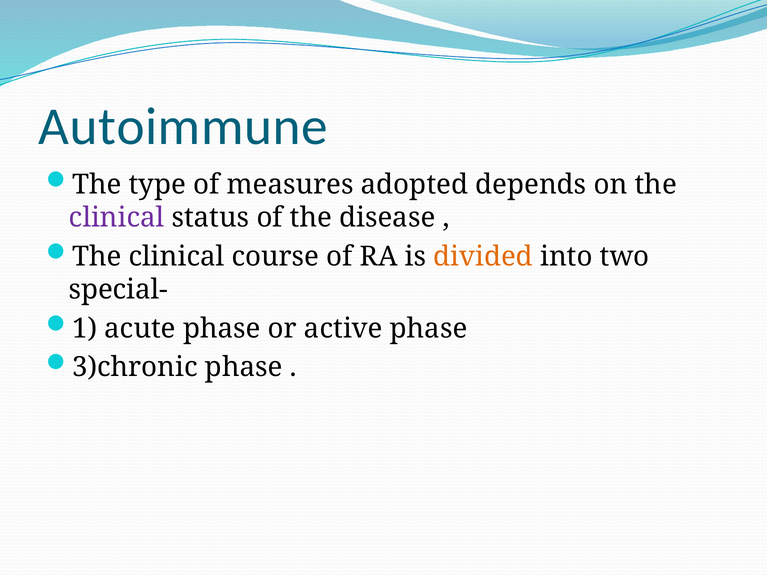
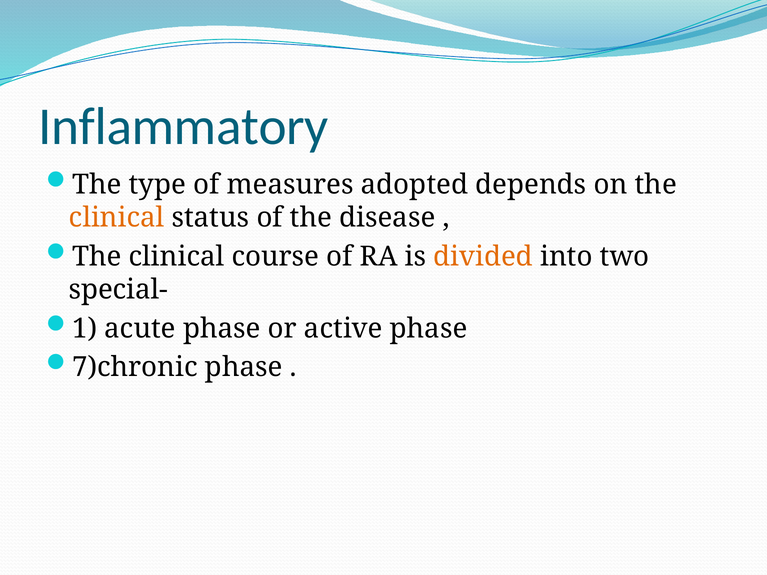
Autoimmune: Autoimmune -> Inflammatory
clinical at (117, 218) colour: purple -> orange
3)chronic: 3)chronic -> 7)chronic
